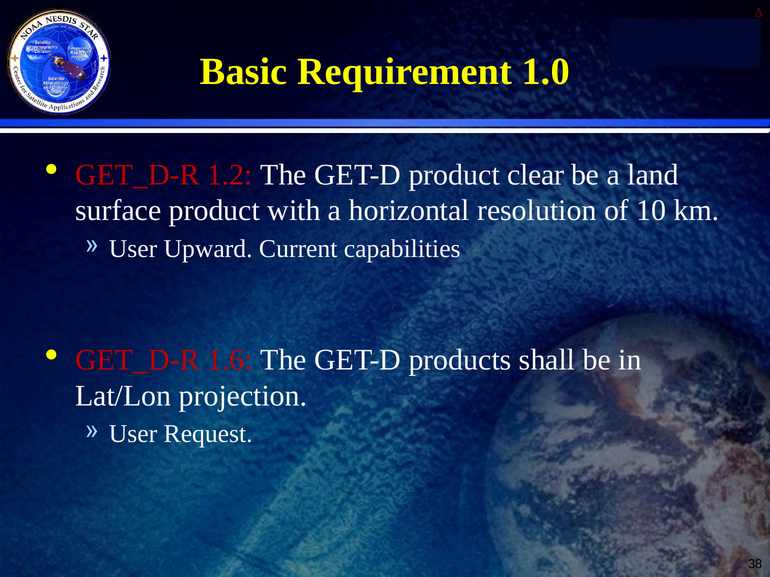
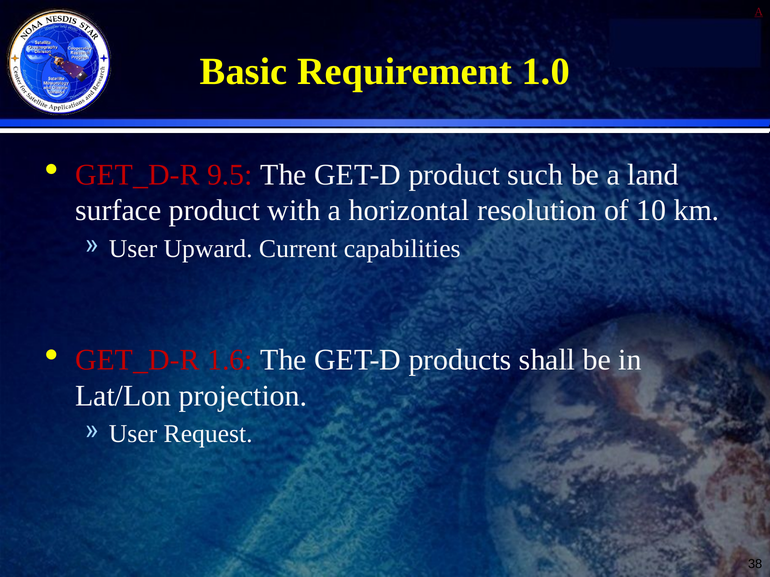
1.2: 1.2 -> 9.5
clear: clear -> such
